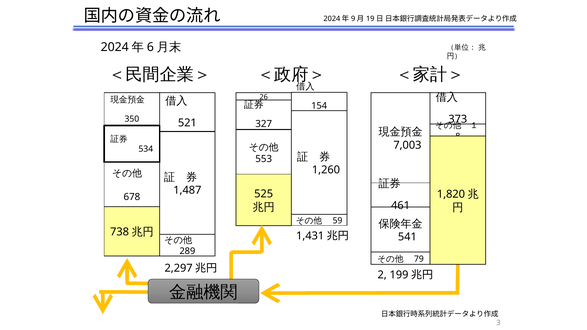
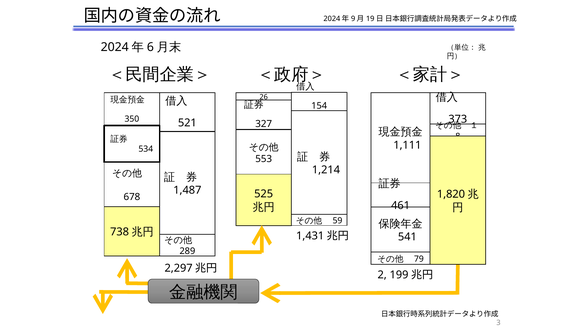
7,003: 7,003 -> 1,111
1,260: 1,260 -> 1,214
